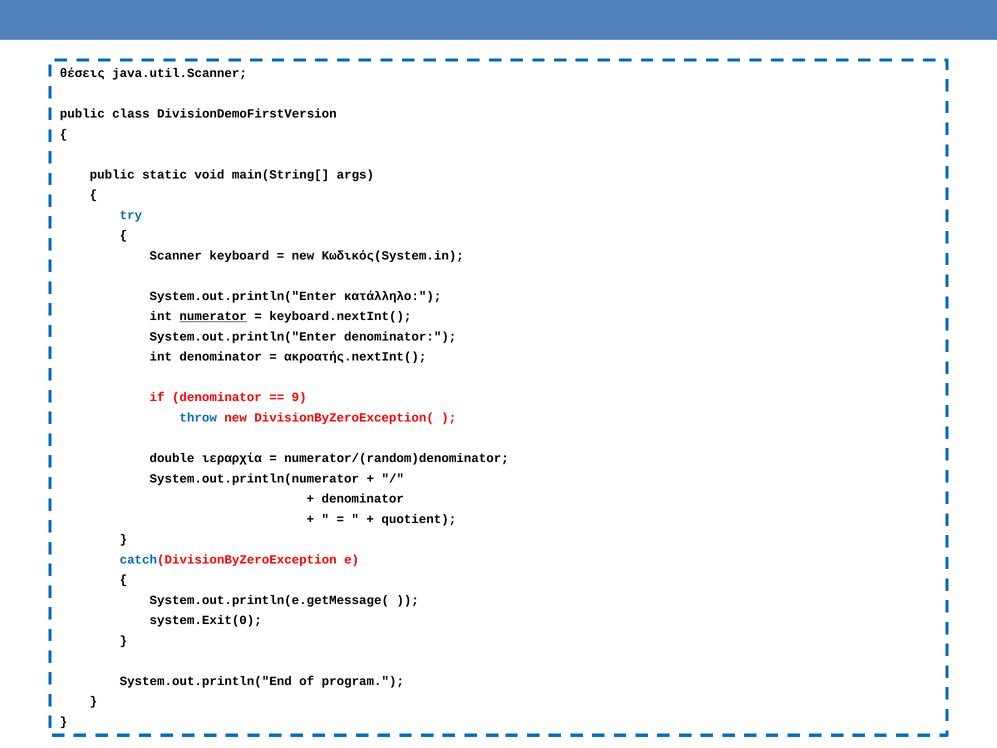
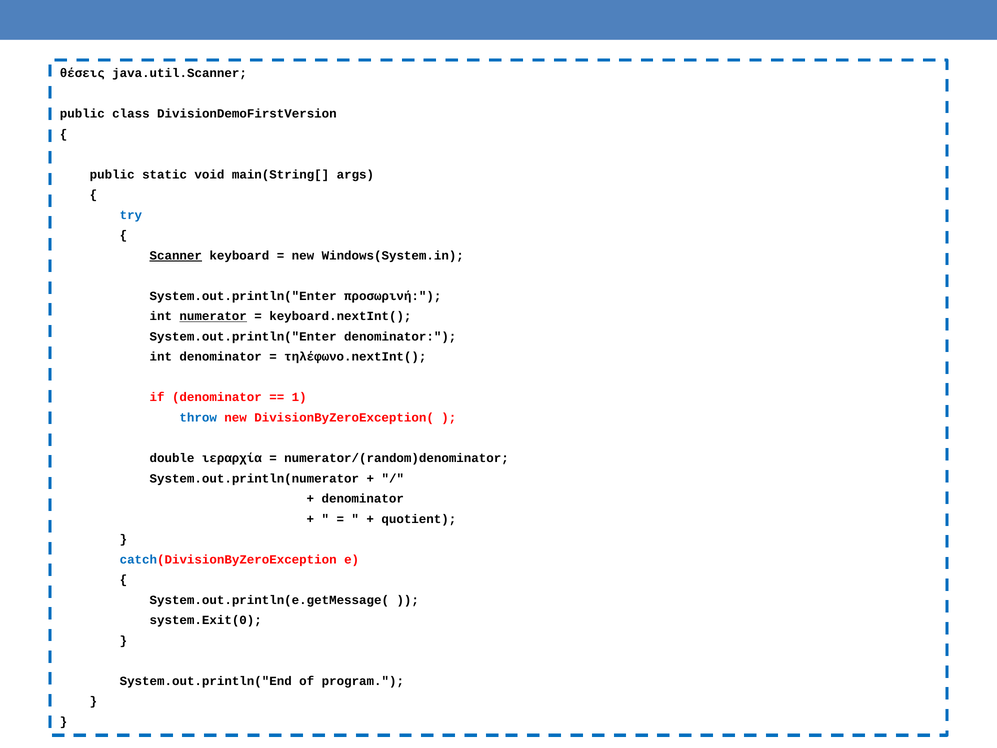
Scanner underline: none -> present
Κωδικός(System.in: Κωδικός(System.in -> Windows(System.in
κατάλληλο: κατάλληλο -> προσωρινή
ακροατής.nextInt(: ακροατής.nextInt( -> τηλέφωνο.nextInt(
9: 9 -> 1
